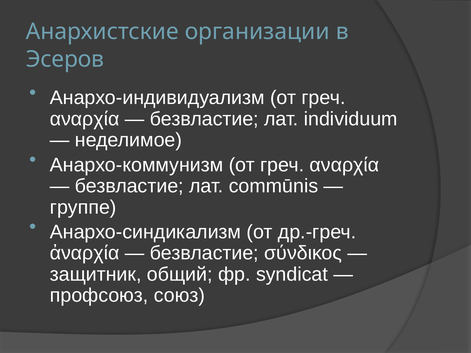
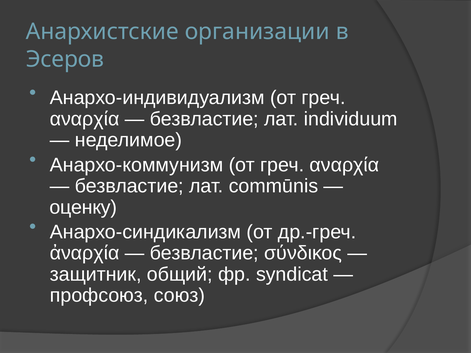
группе: группе -> оценку
